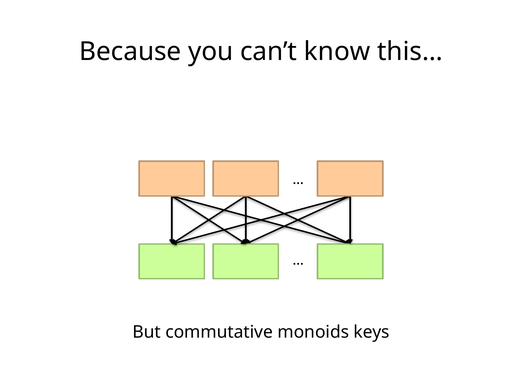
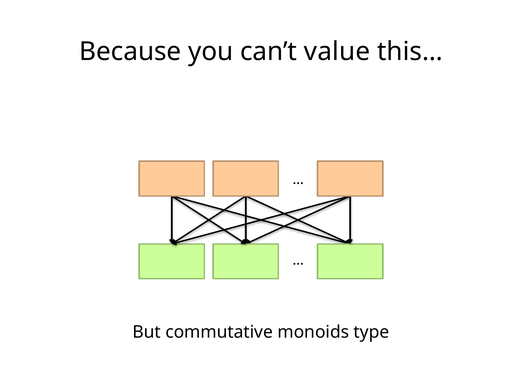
know: know -> value
keys: keys -> type
